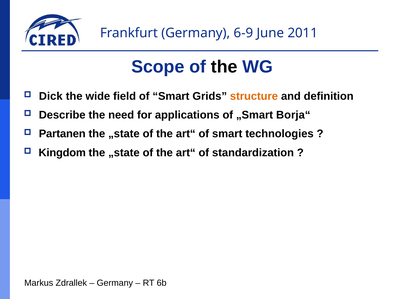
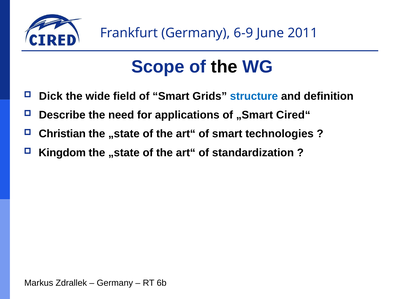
structure colour: orange -> blue
Borja“: Borja“ -> Cired“
Partanen: Partanen -> Christian
